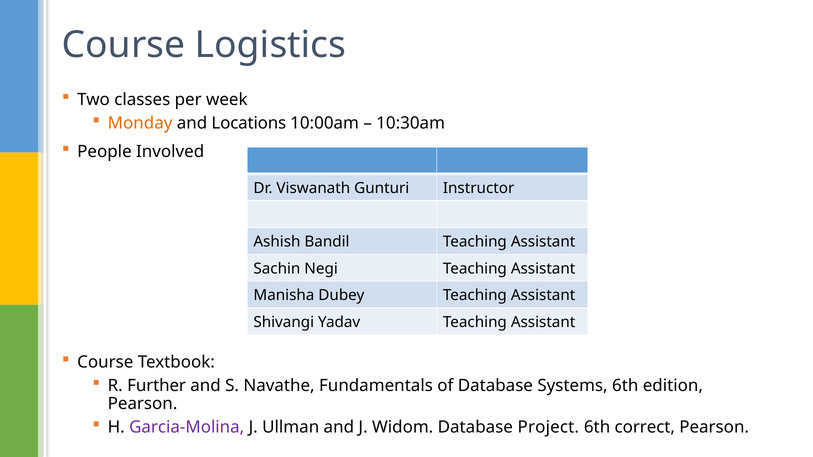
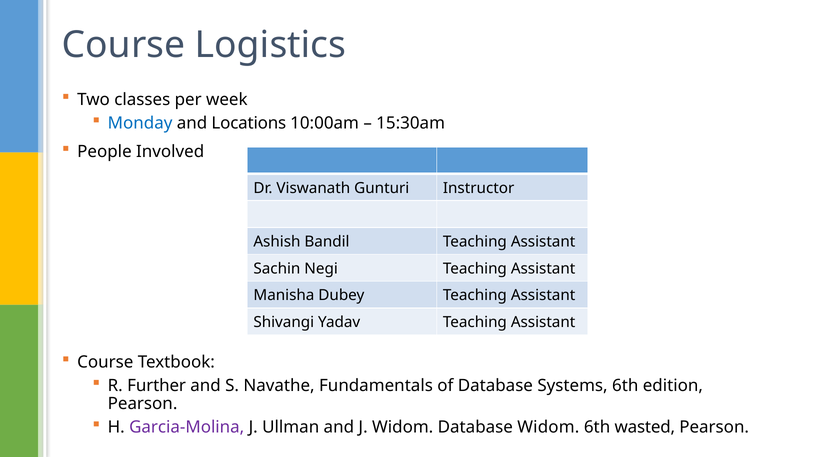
Monday colour: orange -> blue
10:30am: 10:30am -> 15:30am
Database Project: Project -> Widom
correct: correct -> wasted
